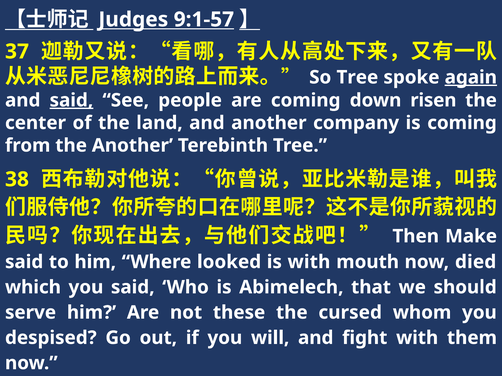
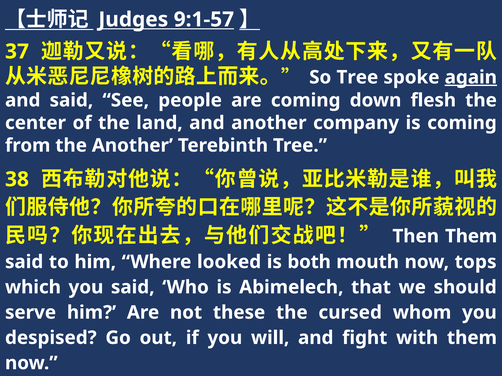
said at (71, 100) underline: present -> none
risen: risen -> flesh
Then Make: Make -> Them
is with: with -> both
died: died -> tops
